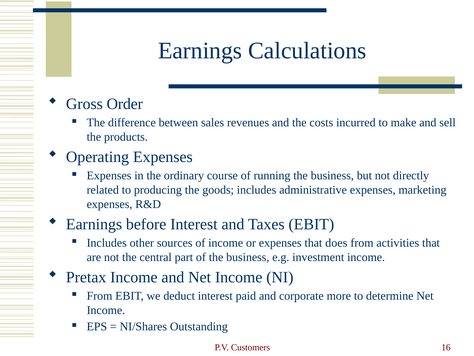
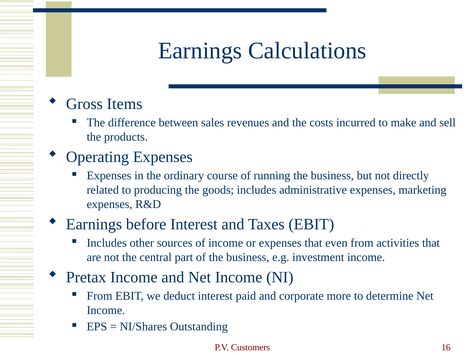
Order: Order -> Items
does: does -> even
